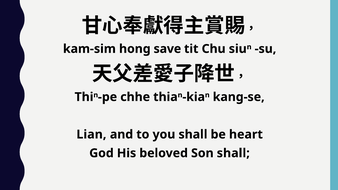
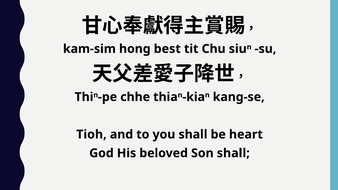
save: save -> best
Lian: Lian -> Tioh
